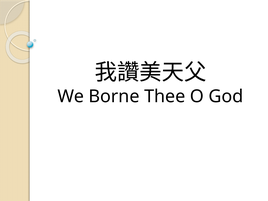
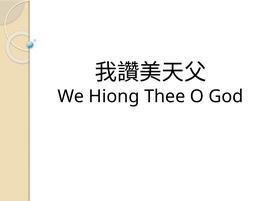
Borne: Borne -> Hiong
